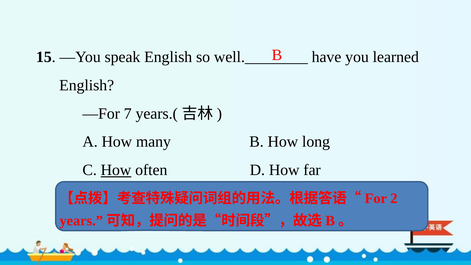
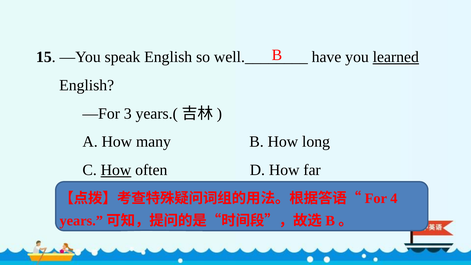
learned underline: none -> present
7: 7 -> 3
2: 2 -> 4
